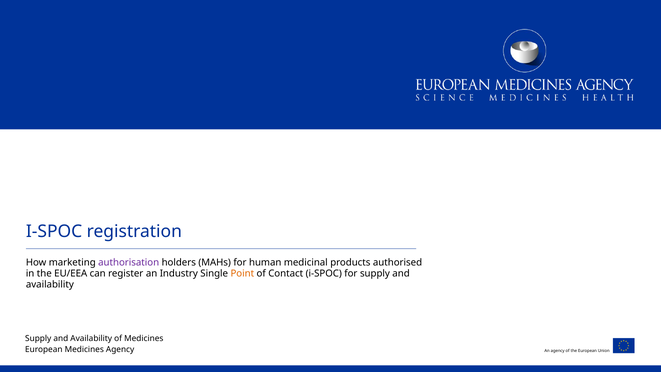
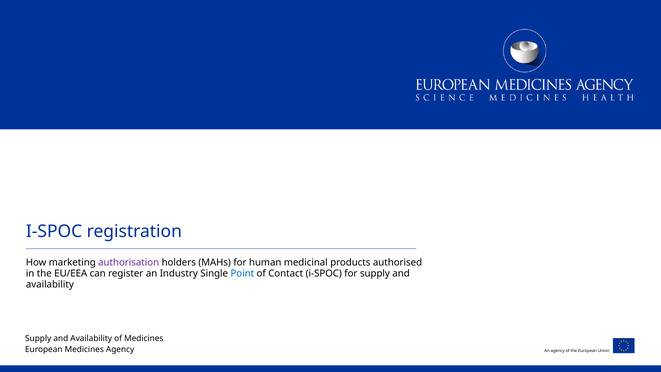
Point colour: orange -> blue
